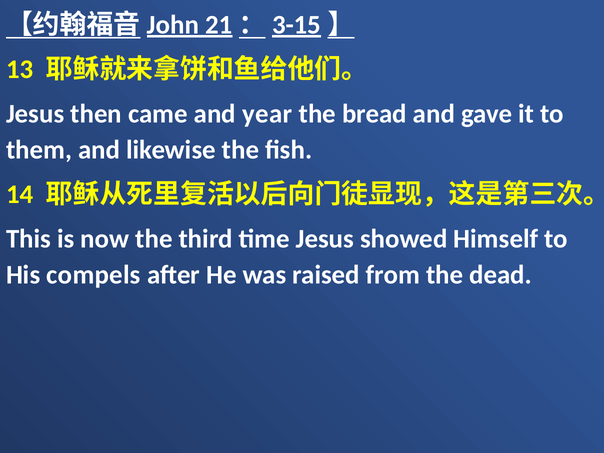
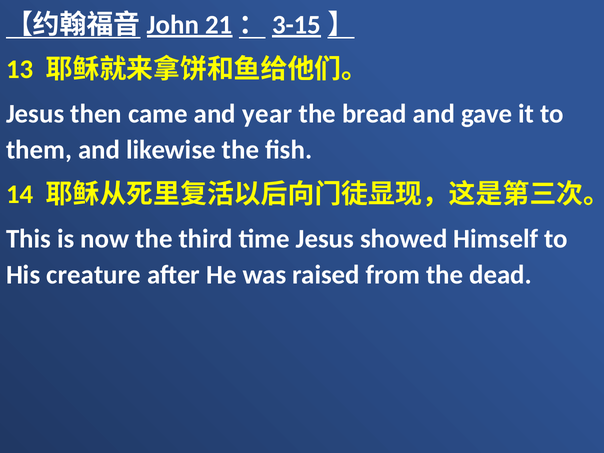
compels: compels -> creature
